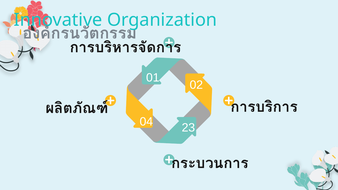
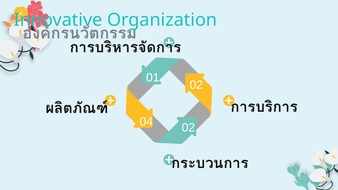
04 23: 23 -> 02
